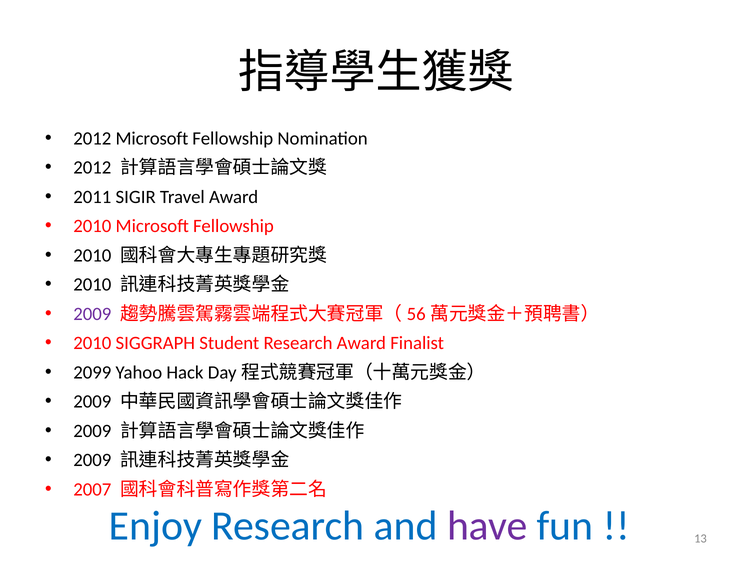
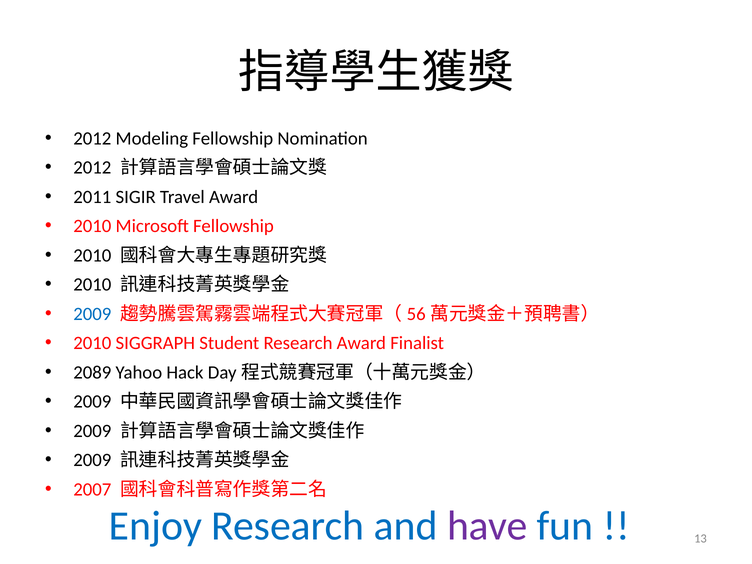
2012 Microsoft: Microsoft -> Modeling
2009 at (92, 314) colour: purple -> blue
2099: 2099 -> 2089
